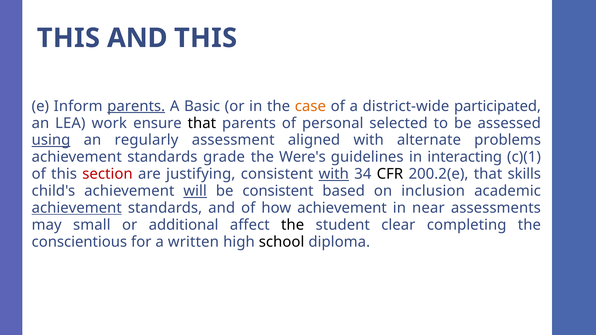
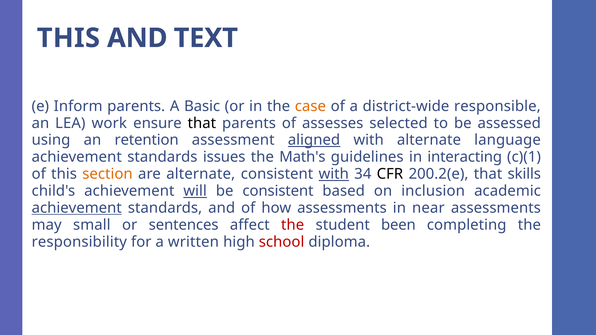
AND THIS: THIS -> TEXT
parents at (136, 106) underline: present -> none
participated: participated -> responsible
personal: personal -> assesses
using underline: present -> none
regularly: regularly -> retention
aligned underline: none -> present
problems: problems -> language
grade: grade -> issues
Were's: Were's -> Math's
section colour: red -> orange
are justifying: justifying -> alternate
how achievement: achievement -> assessments
additional: additional -> sentences
the at (293, 225) colour: black -> red
clear: clear -> been
conscientious: conscientious -> responsibility
school colour: black -> red
